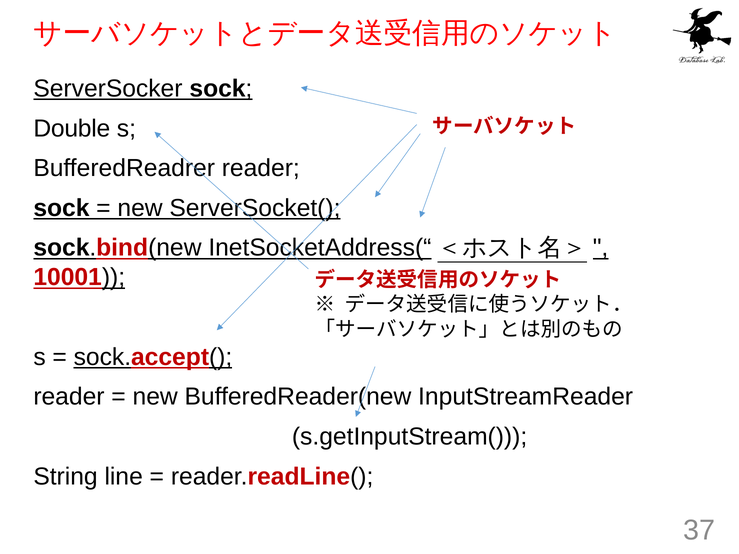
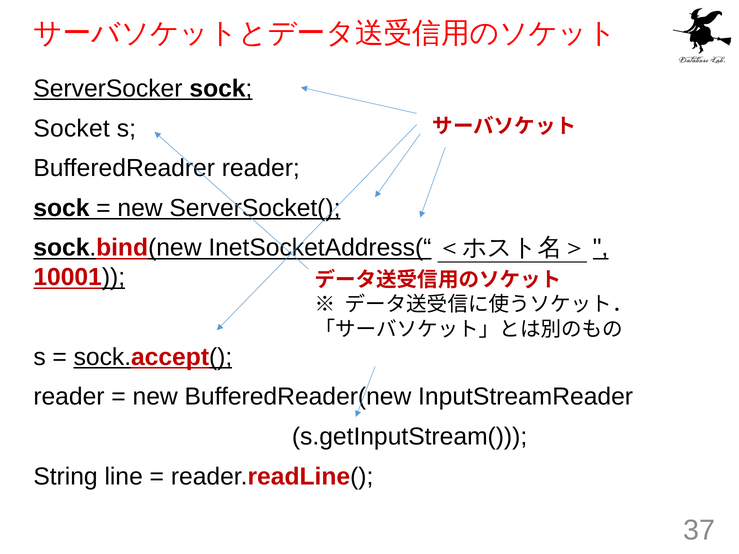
Double: Double -> Socket
